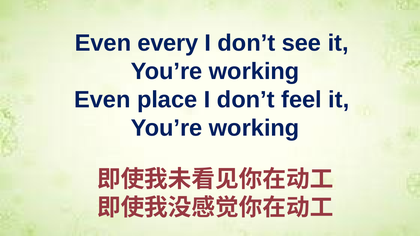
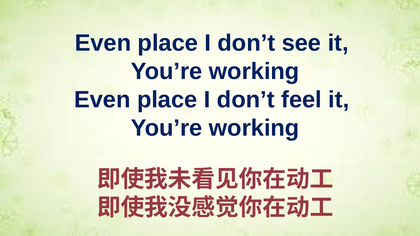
every at (168, 43): every -> place
